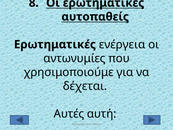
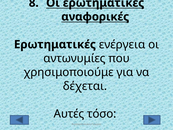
αυτοπαθείς: αυτοπαθείς -> αναφορικές
αυτή: αυτή -> τόσο
